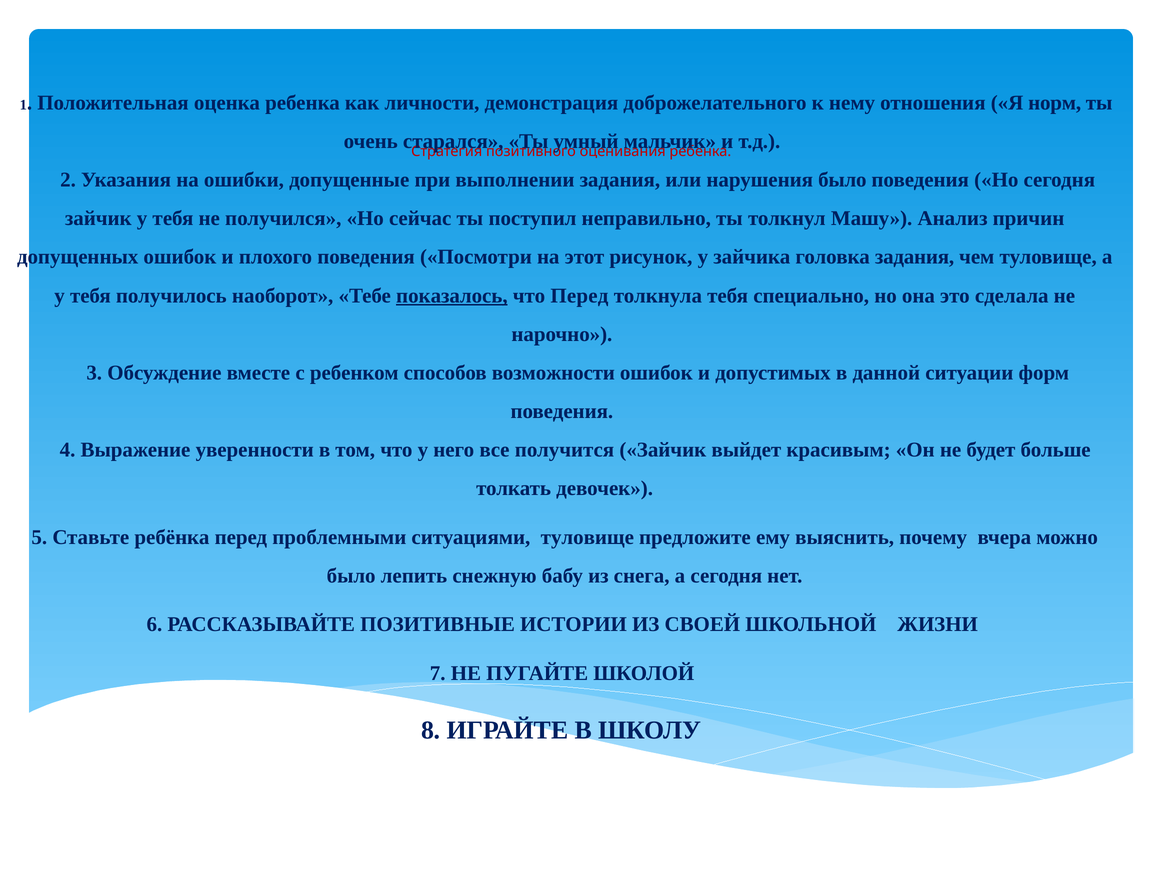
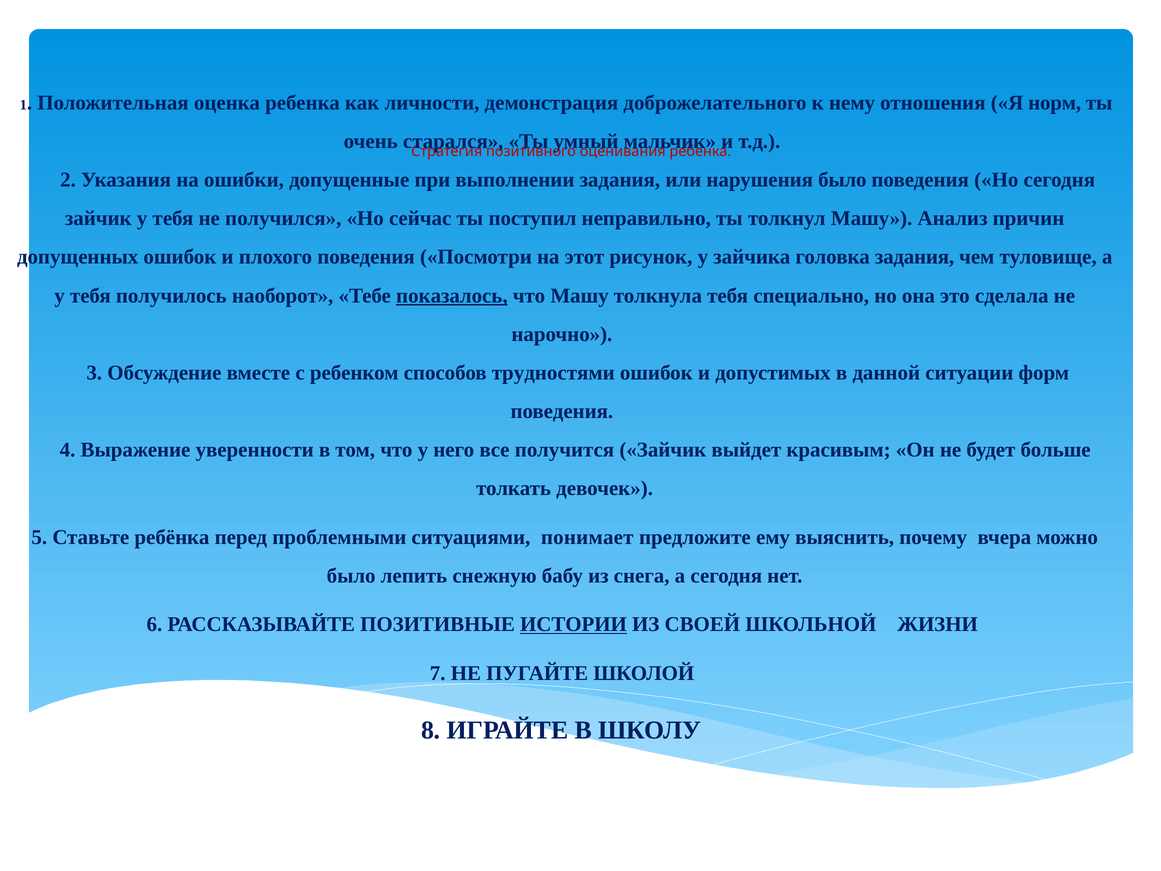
что Перед: Перед -> Машу
возможности: возможности -> трудностями
ситуациями туловище: туловище -> понимает
ИСТОРИИ underline: none -> present
